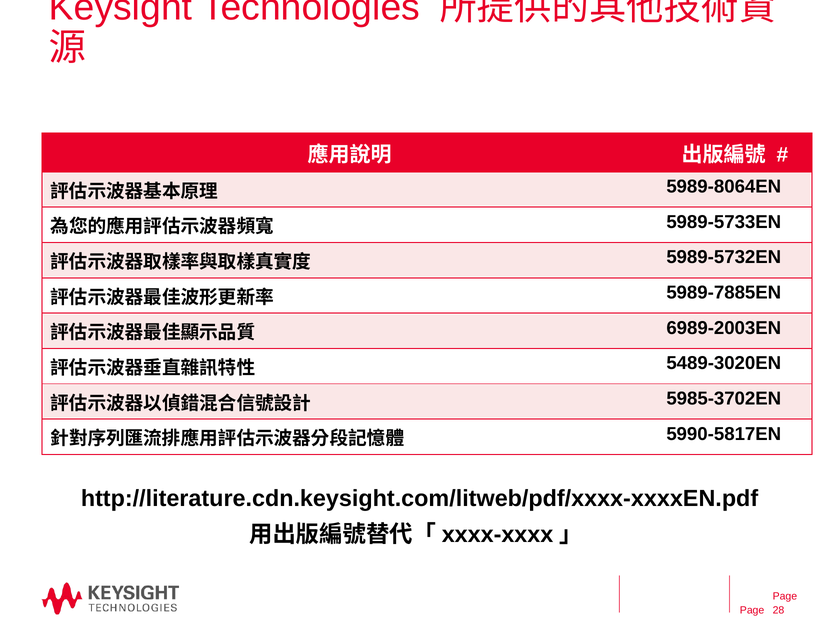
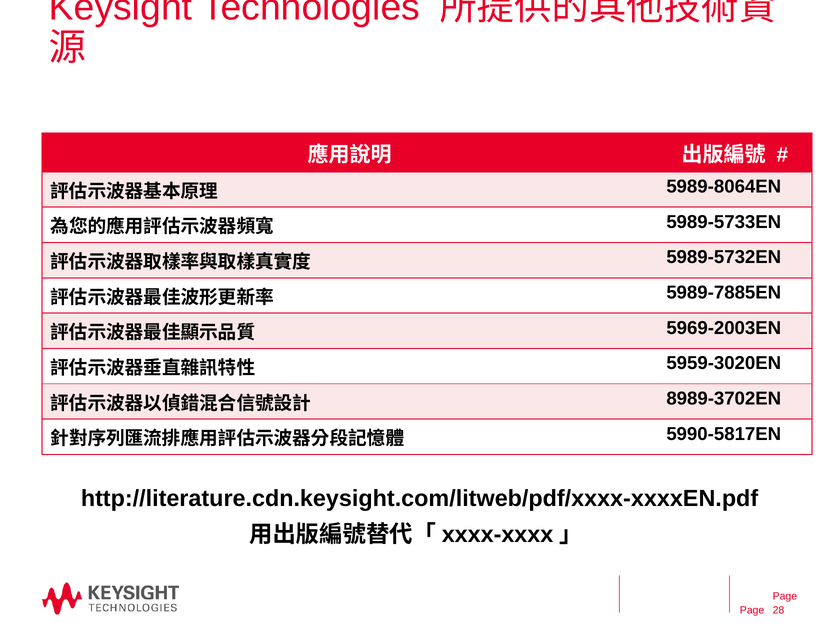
6989-2003EN: 6989-2003EN -> 5969-2003EN
5489-3020EN: 5489-3020EN -> 5959-3020EN
5985-3702EN: 5985-3702EN -> 8989-3702EN
